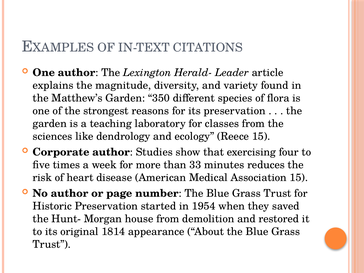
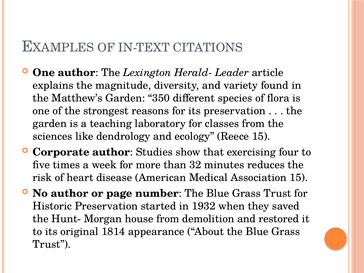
33: 33 -> 32
1954: 1954 -> 1932
